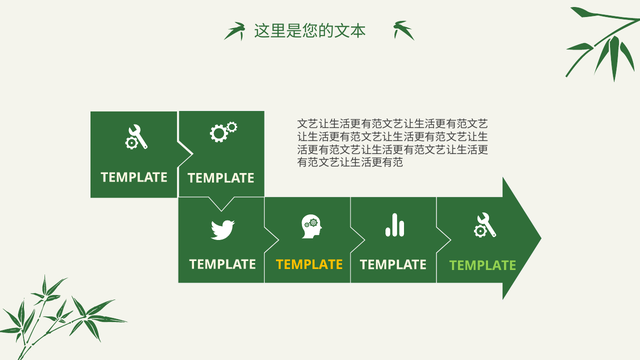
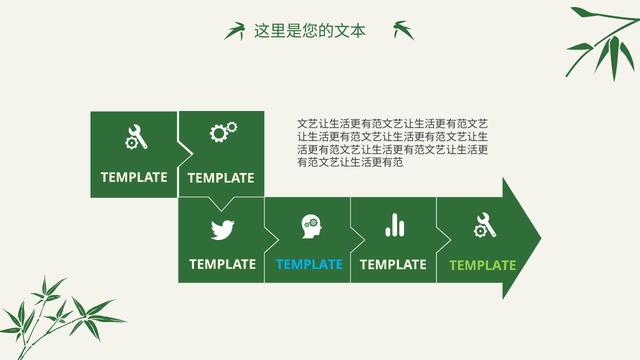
TEMPLATE at (309, 265) colour: yellow -> light blue
